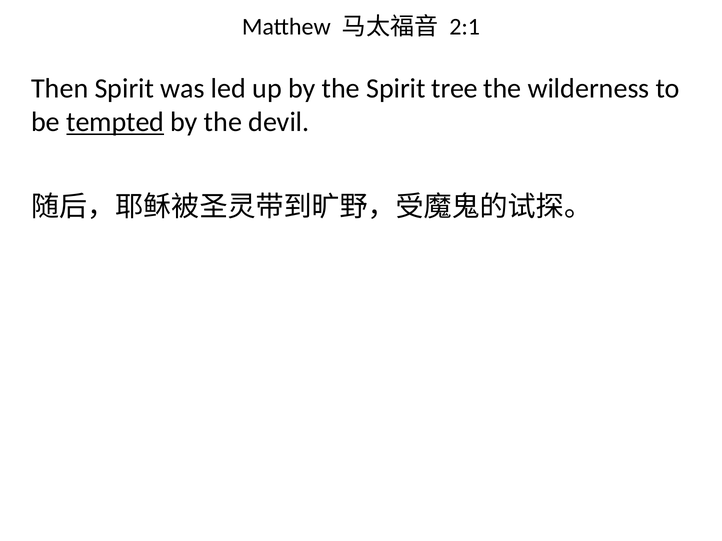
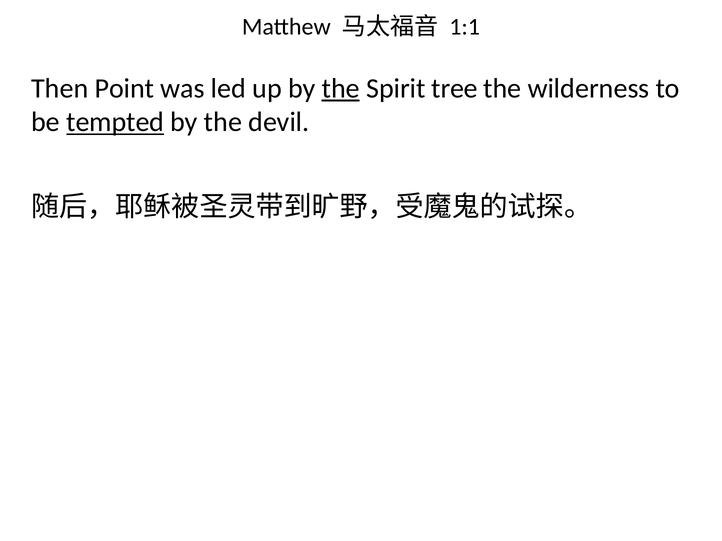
2:1: 2:1 -> 1:1
Then Spirit: Spirit -> Point
the at (341, 89) underline: none -> present
